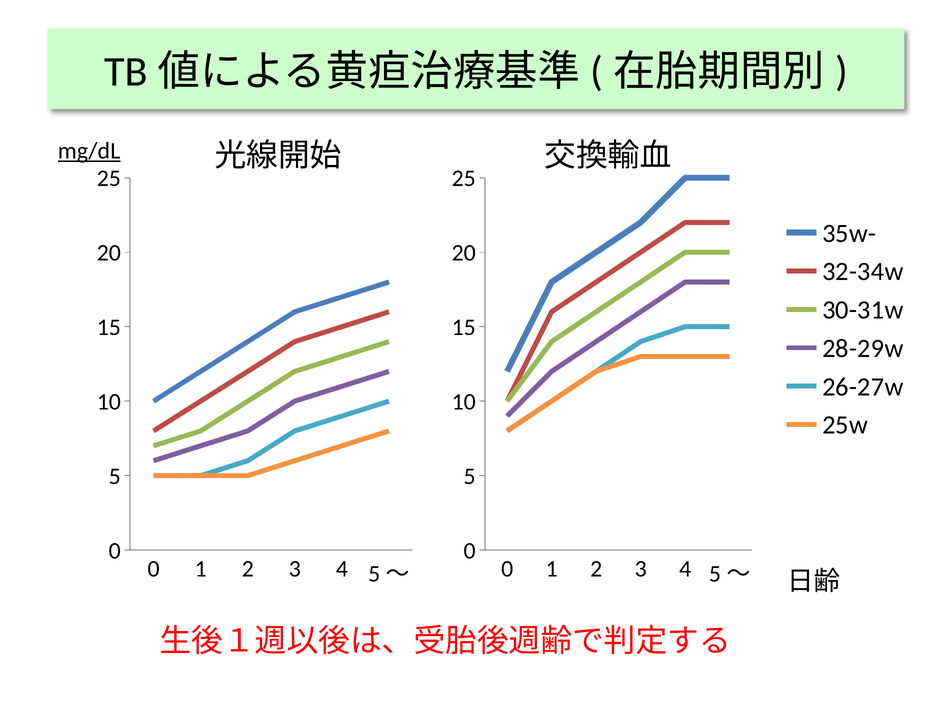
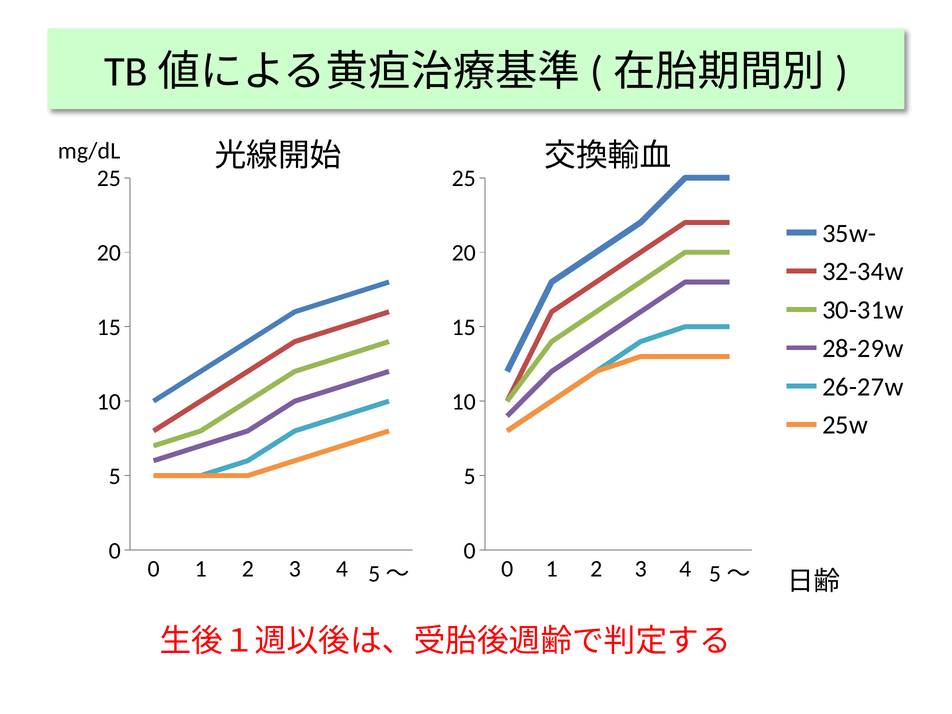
mg/dL underline: present -> none
